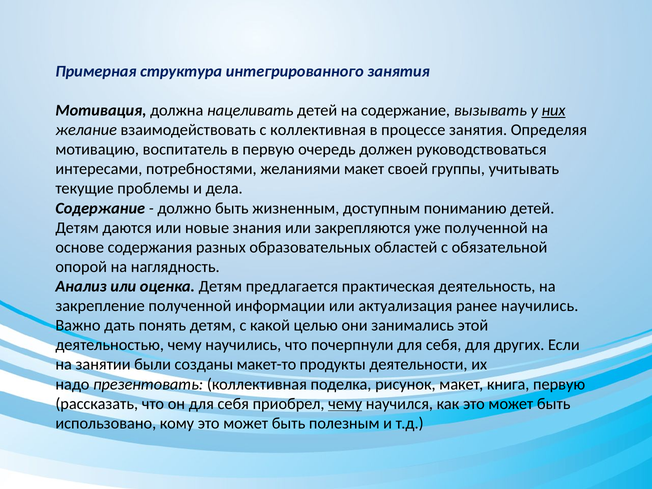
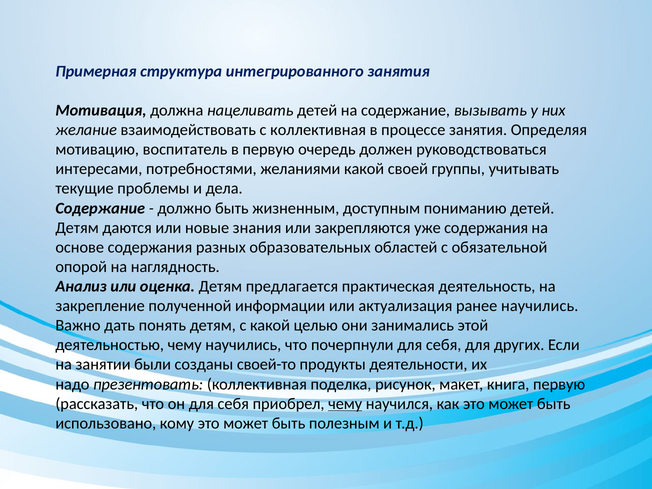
них underline: present -> none
желаниями макет: макет -> какой
уже полученной: полученной -> содержания
макет-то: макет-то -> своей-то
